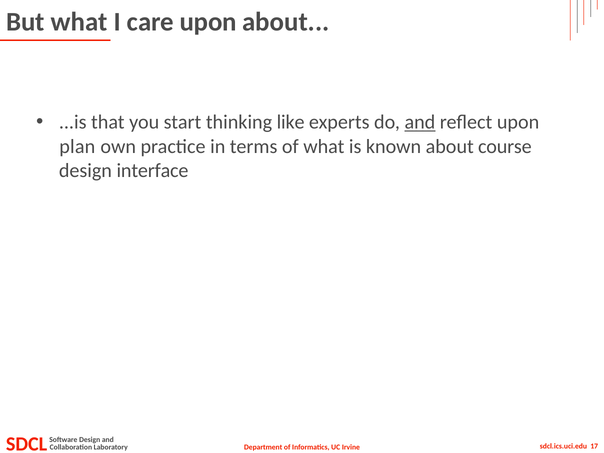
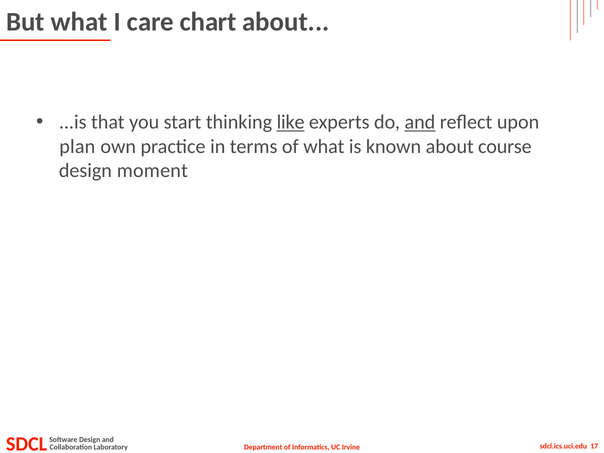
care upon: upon -> chart
like underline: none -> present
interface: interface -> moment
